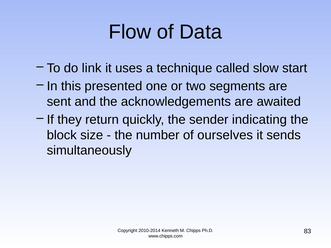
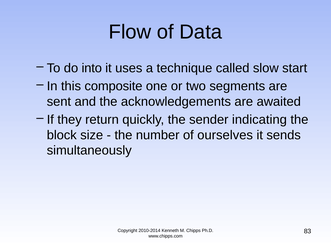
link: link -> into
presented: presented -> composite
